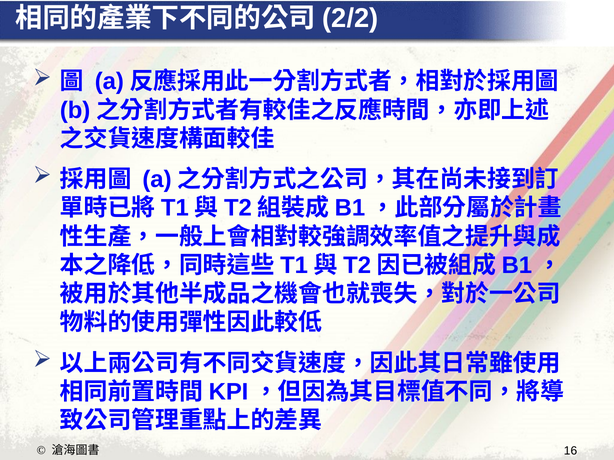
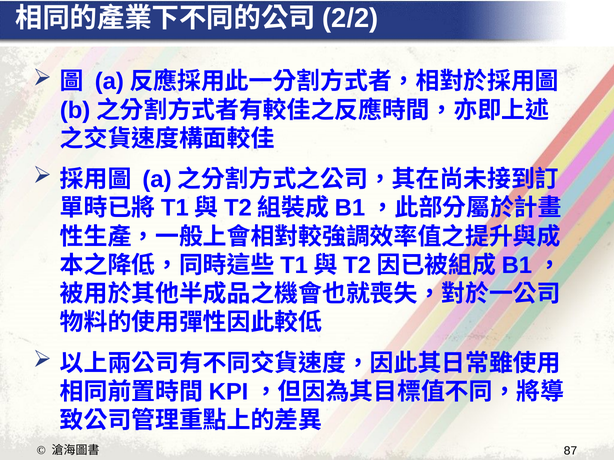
16: 16 -> 87
